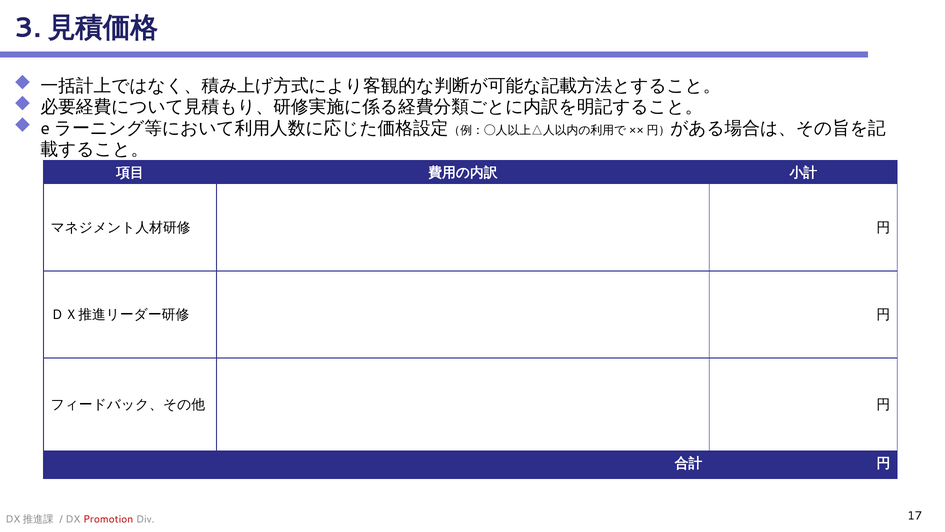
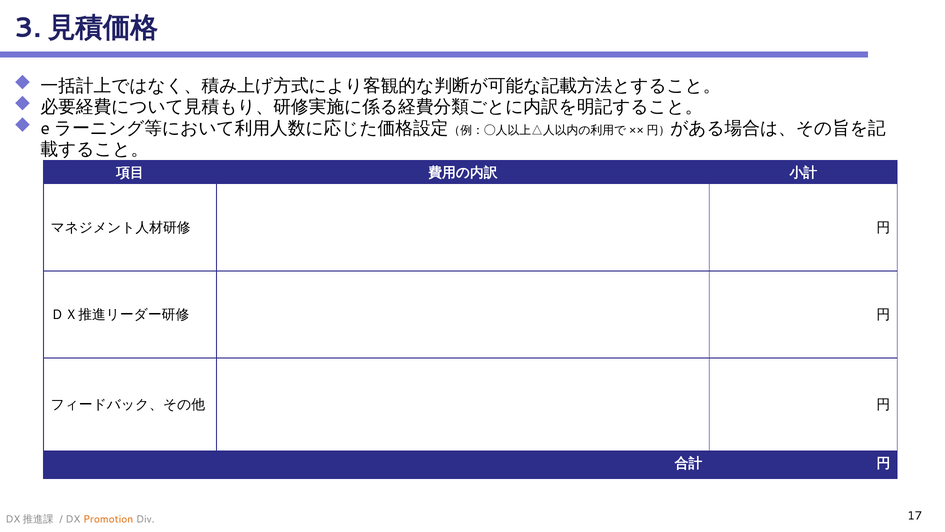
Promotion colour: red -> orange
